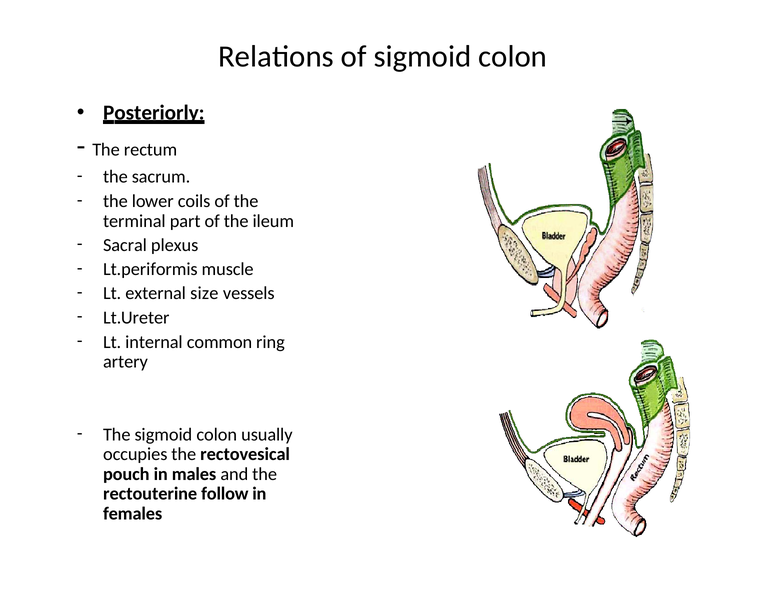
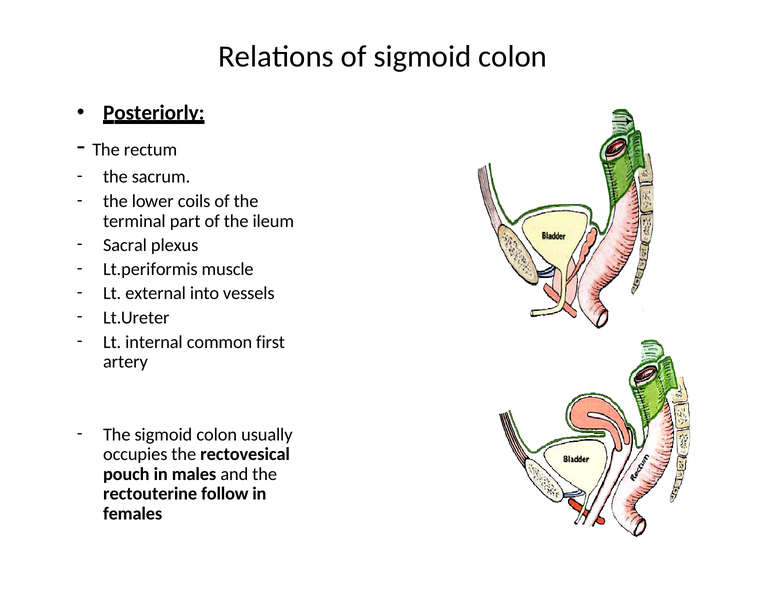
size: size -> into
ring: ring -> first
